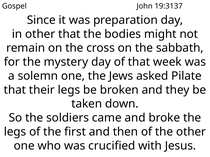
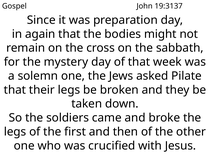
in other: other -> again
